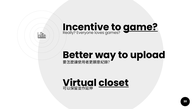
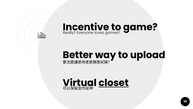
game underline: present -> none
